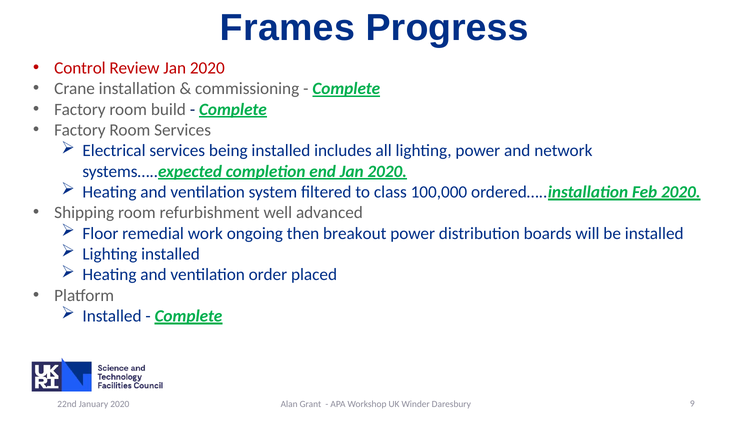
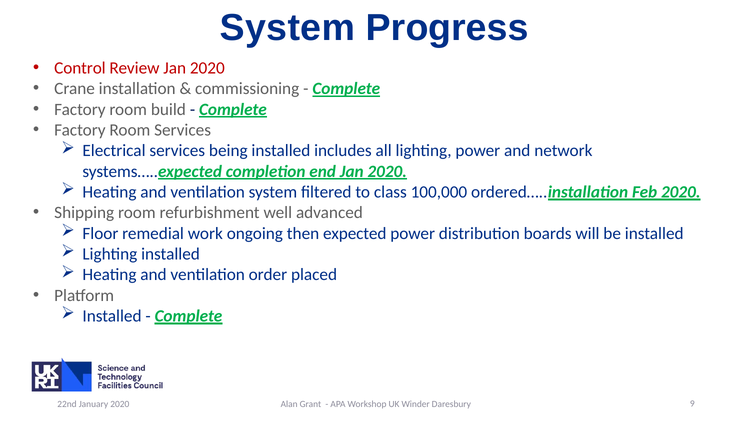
Frames at (287, 28): Frames -> System
breakout: breakout -> expected
